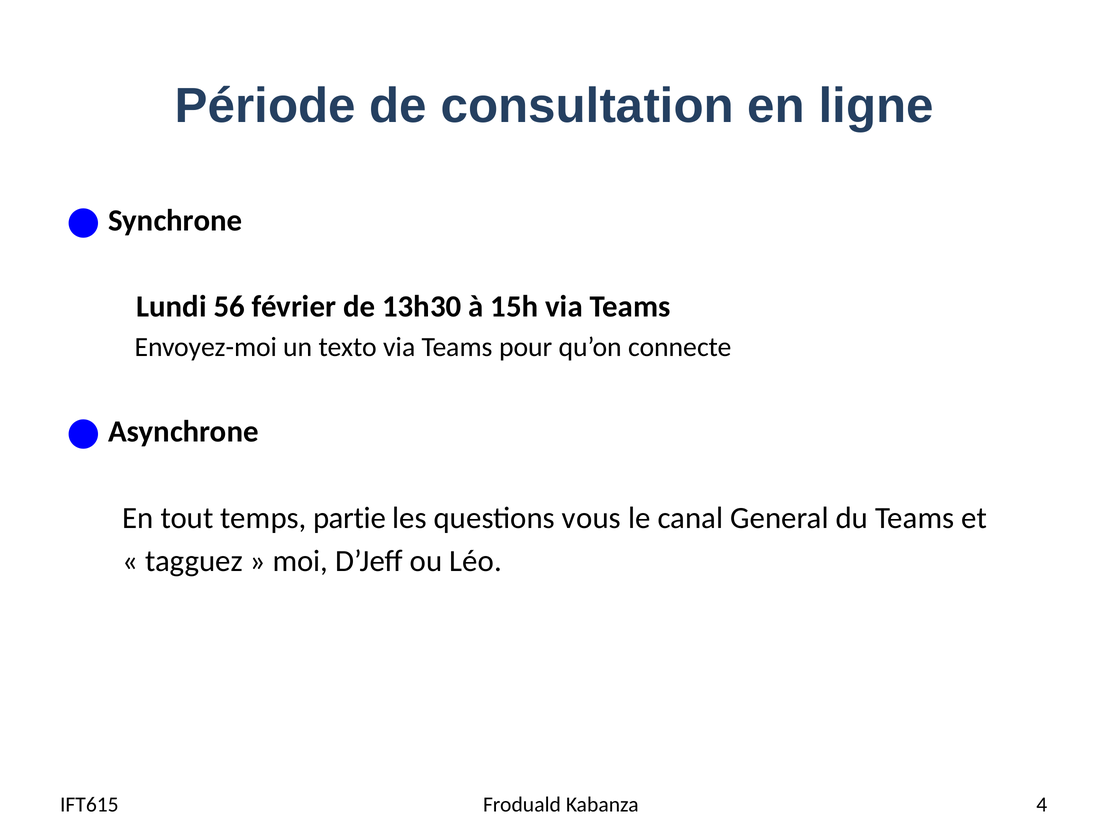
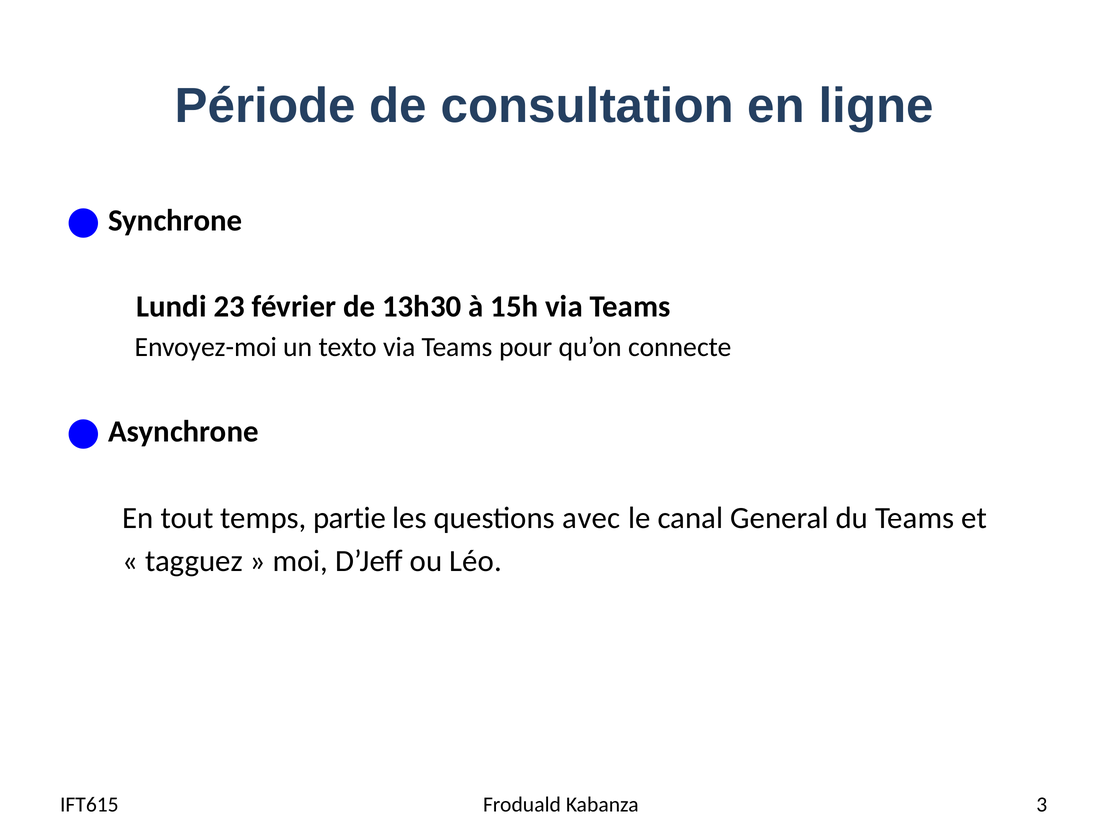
56: 56 -> 23
vous: vous -> avec
4: 4 -> 3
